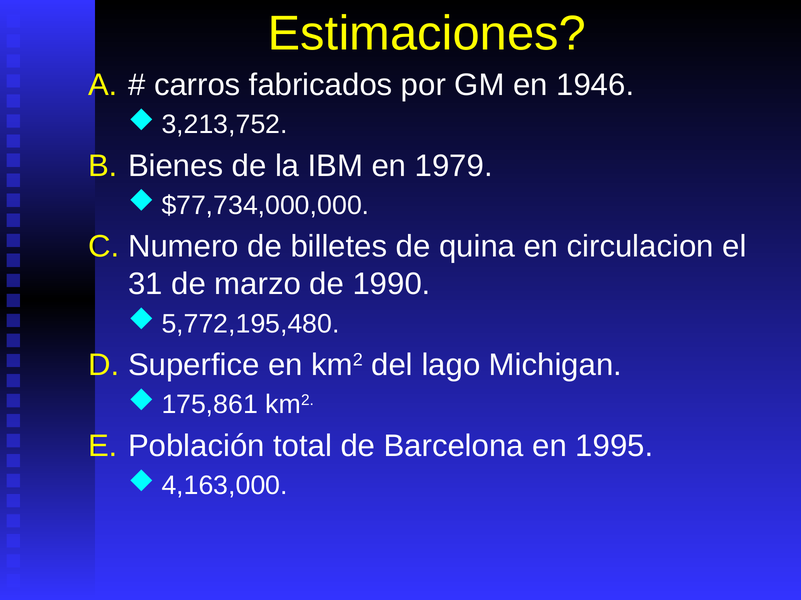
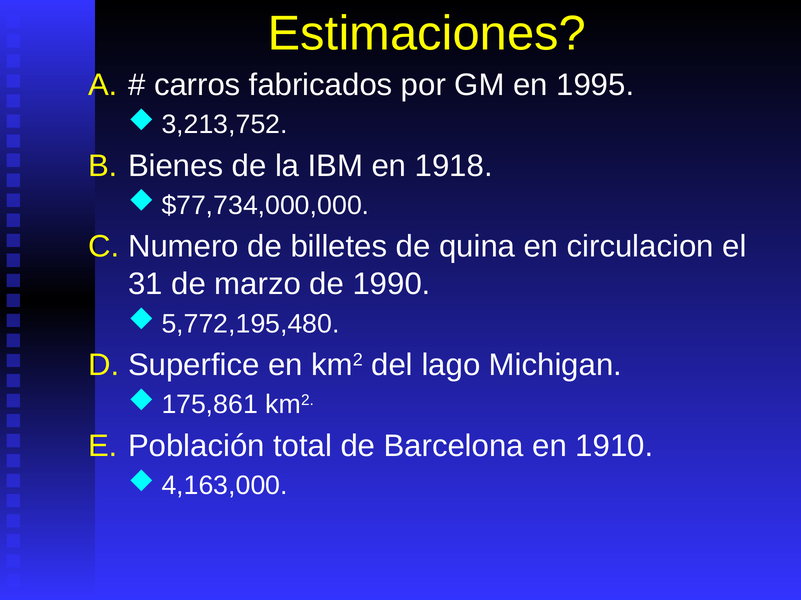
1946: 1946 -> 1995
1979: 1979 -> 1918
1995: 1995 -> 1910
